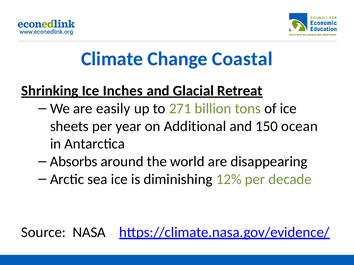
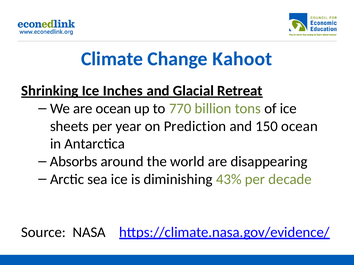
Coastal: Coastal -> Kahoot
are easily: easily -> ocean
271: 271 -> 770
Additional: Additional -> Prediction
12%: 12% -> 43%
